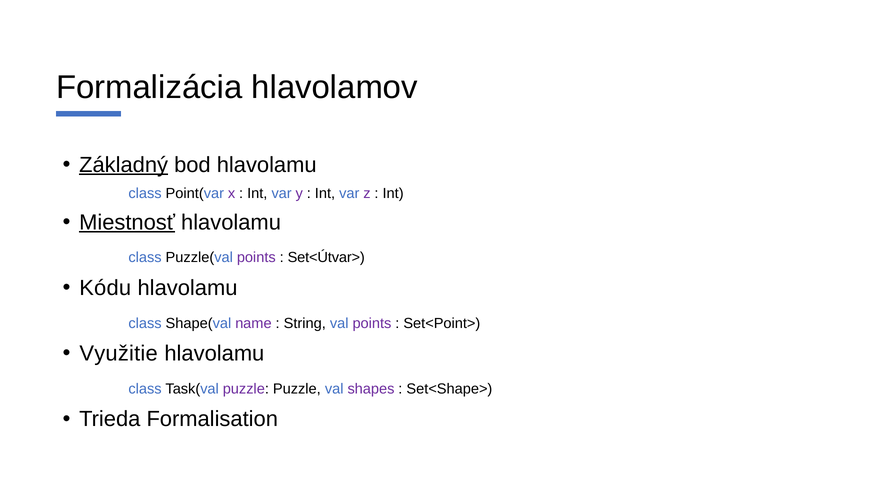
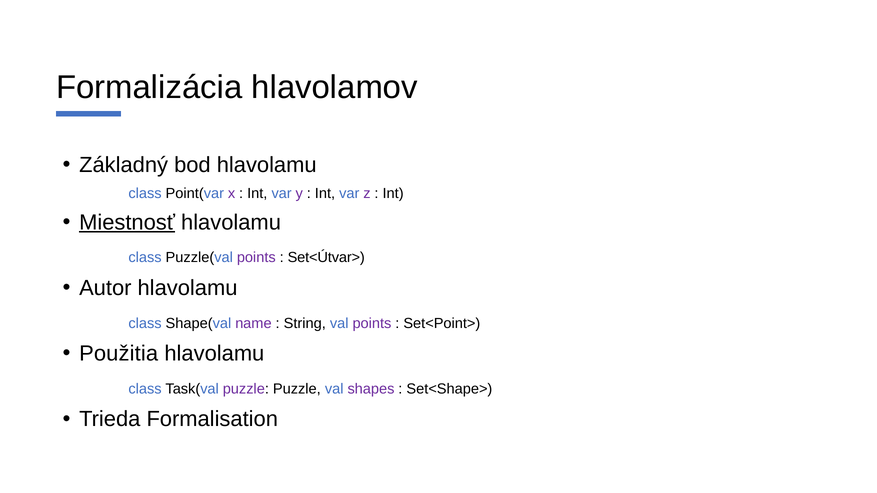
Základný underline: present -> none
Kódu: Kódu -> Autor
Využitie: Využitie -> Použitia
